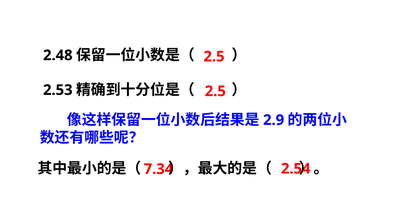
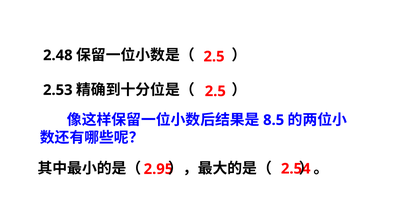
2.9: 2.9 -> 8.5
7.34: 7.34 -> 2.95
